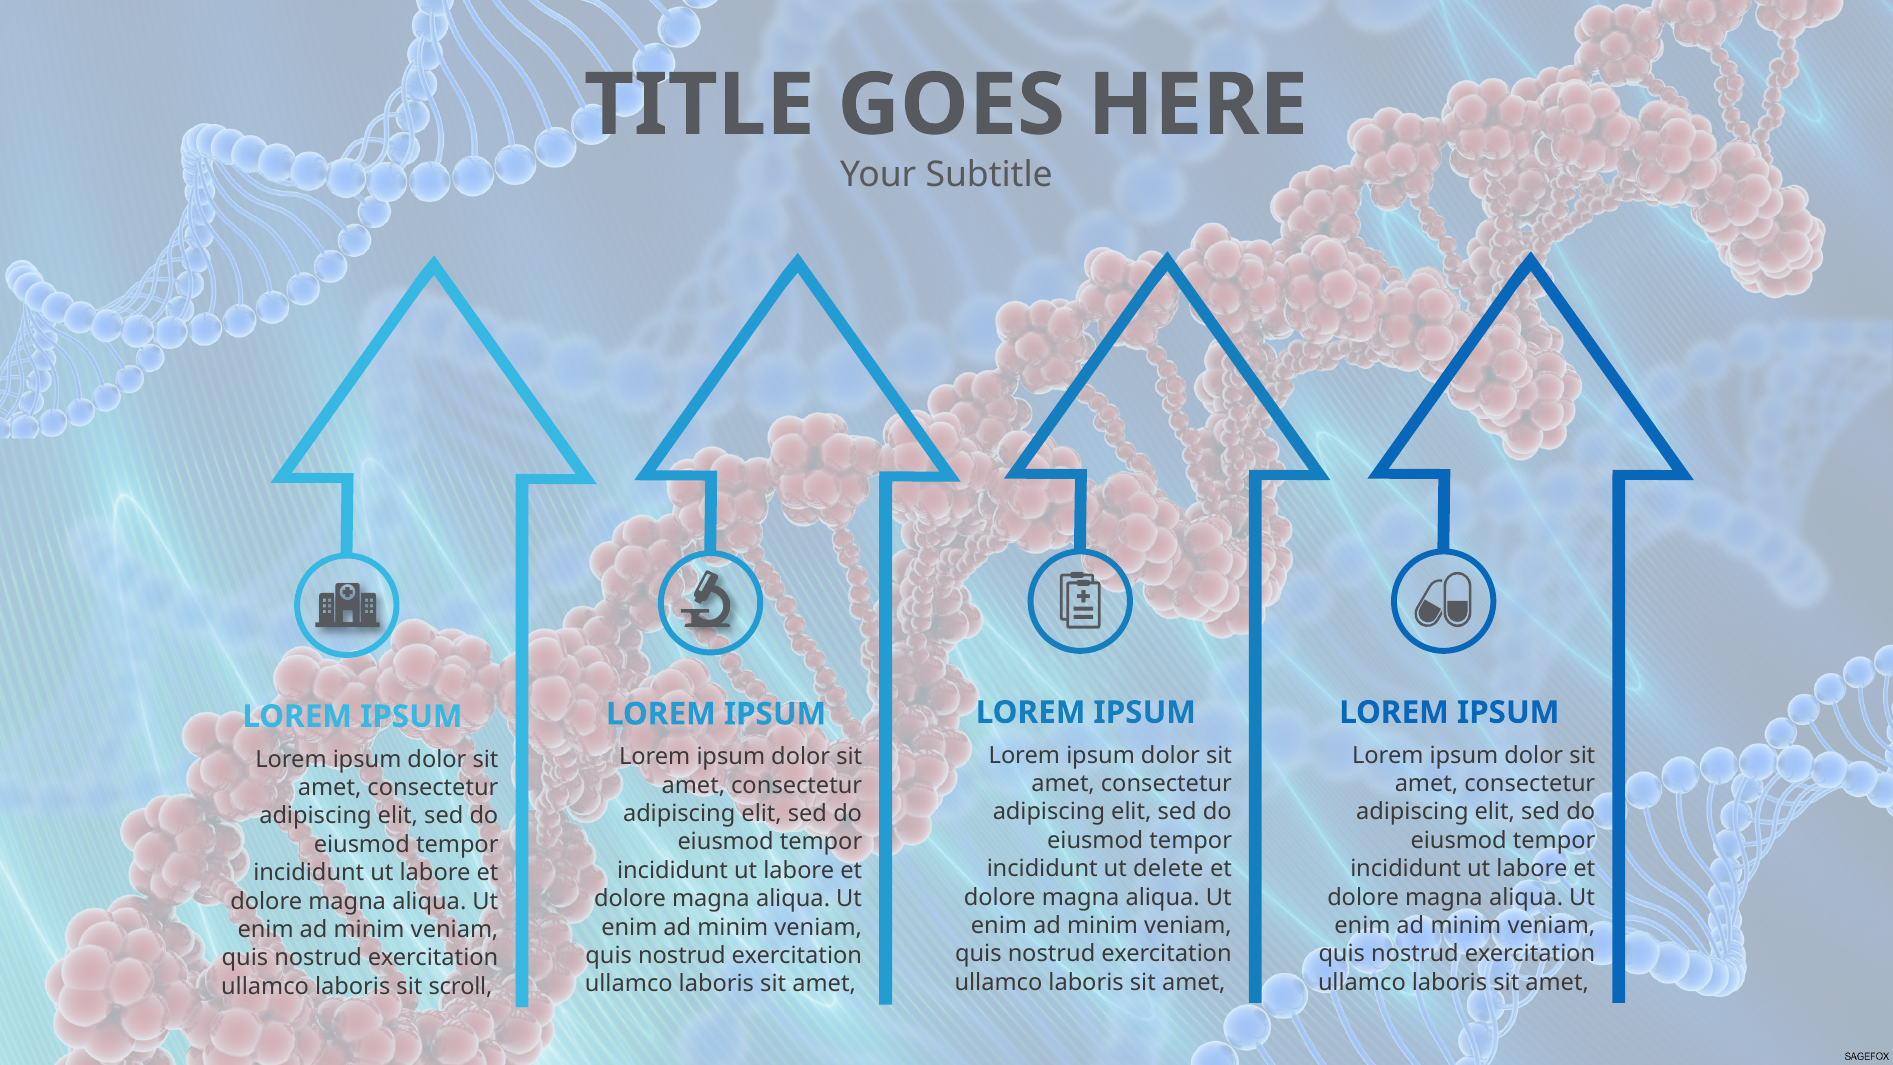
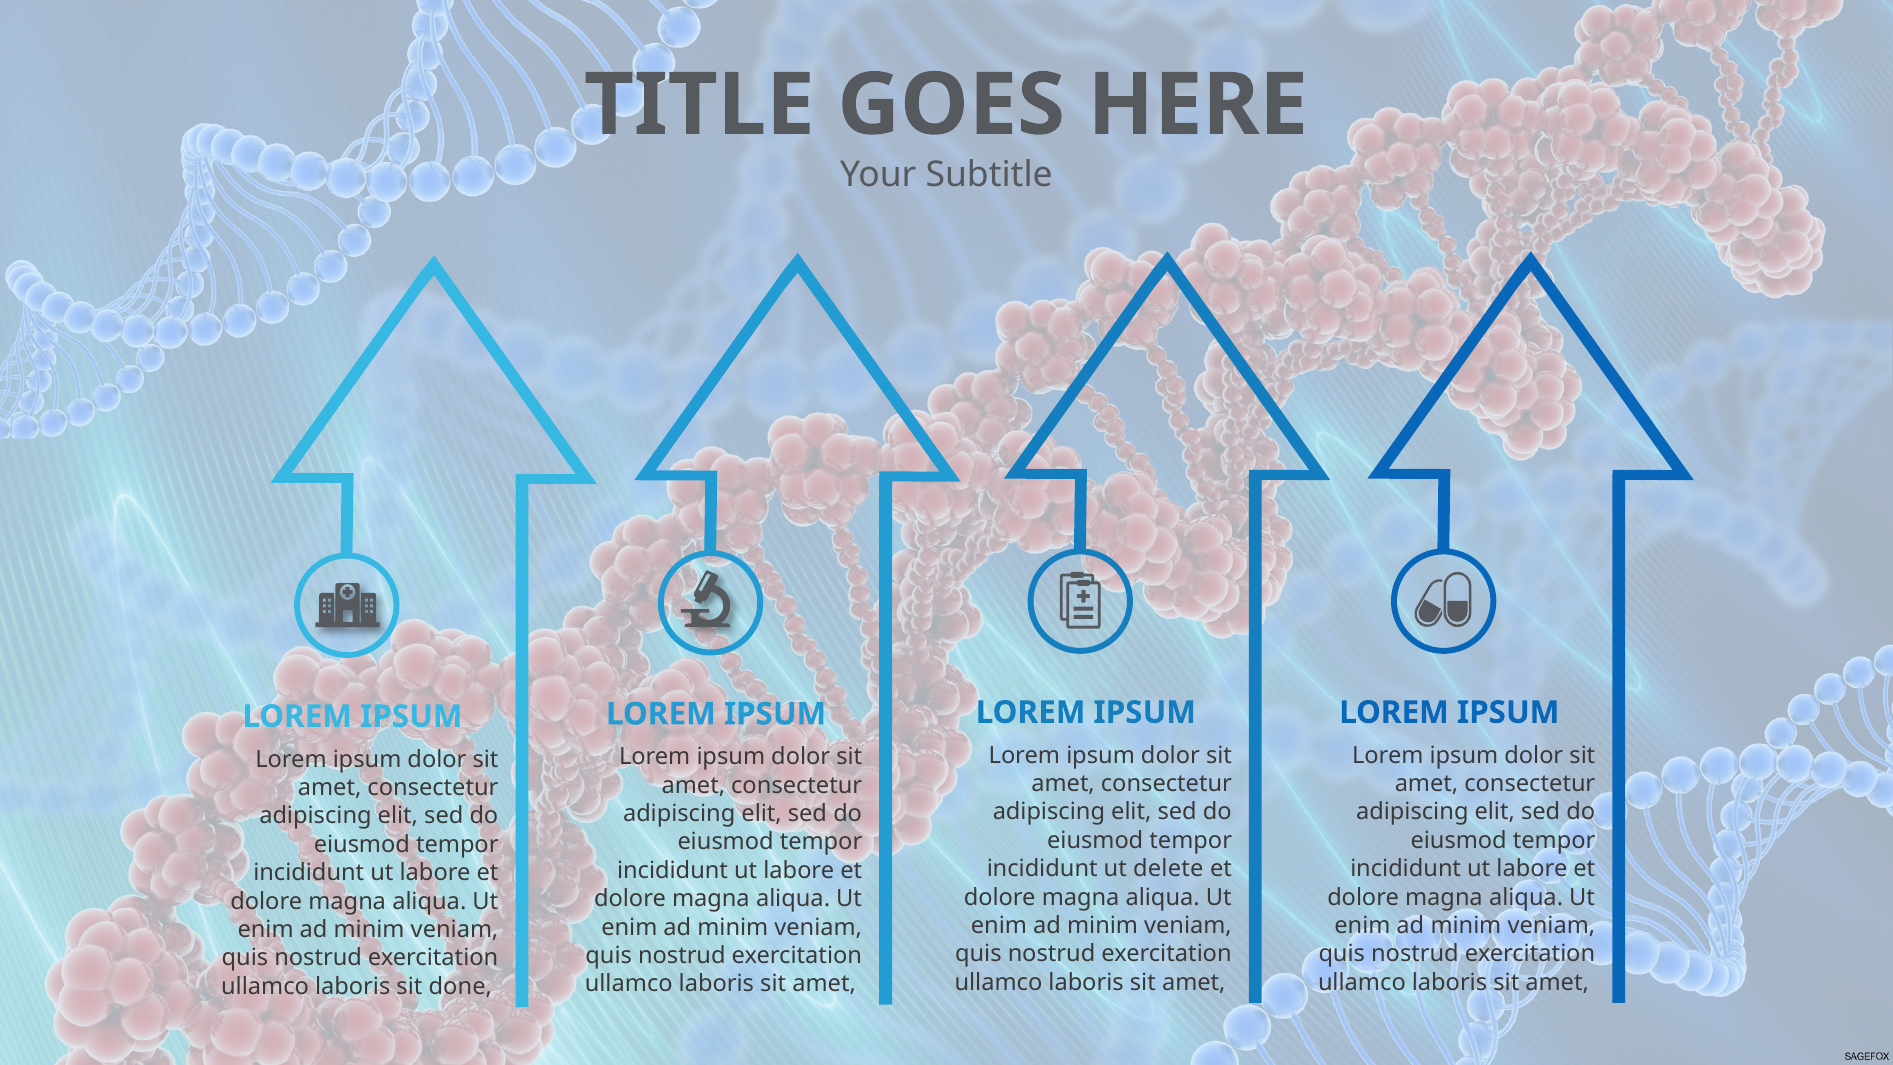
scroll: scroll -> done
